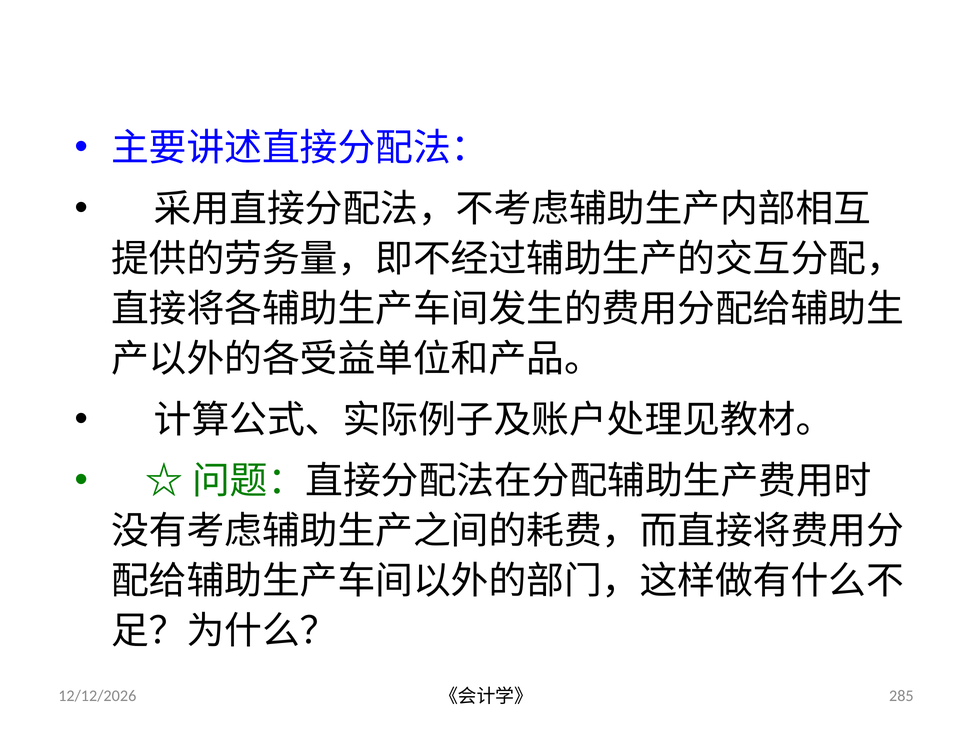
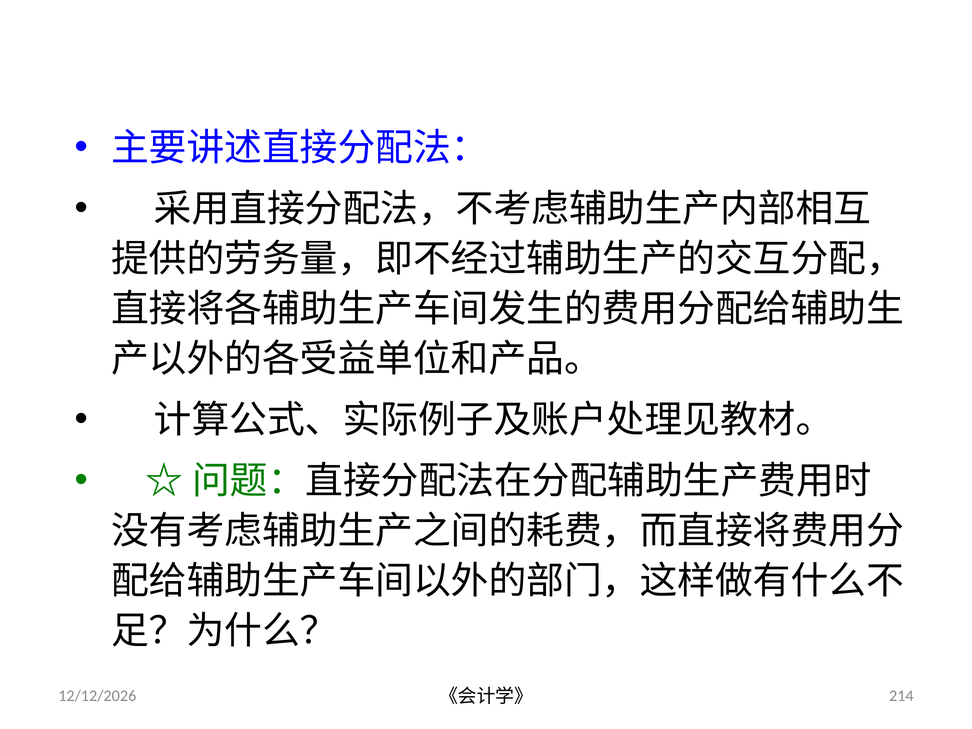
285: 285 -> 214
